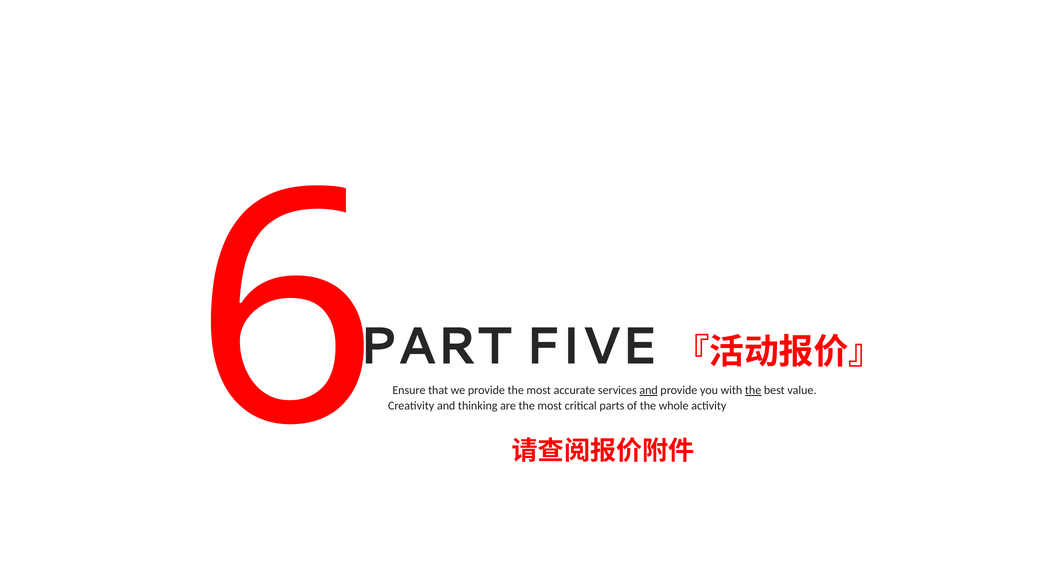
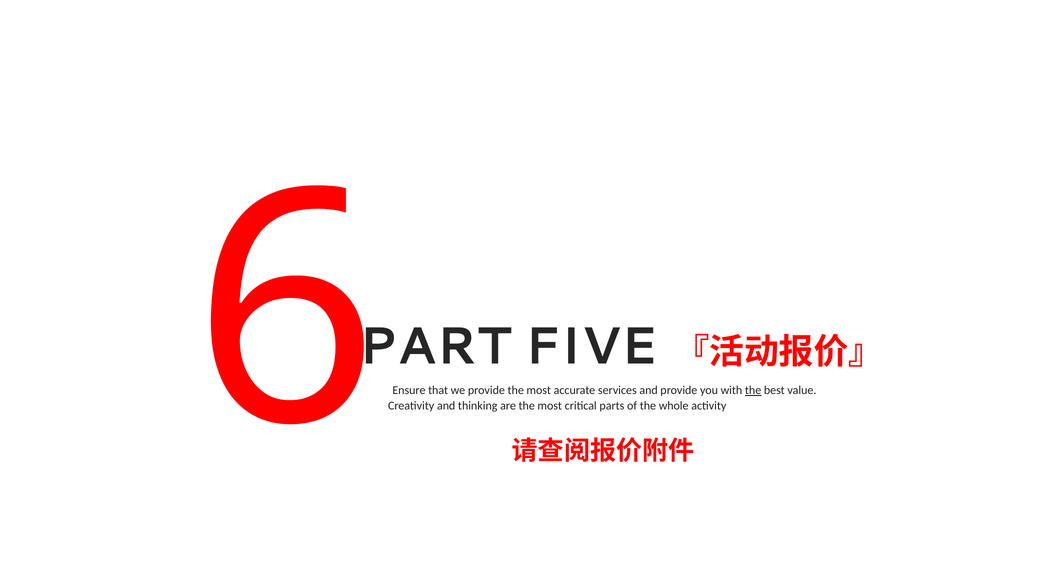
and at (649, 390) underline: present -> none
